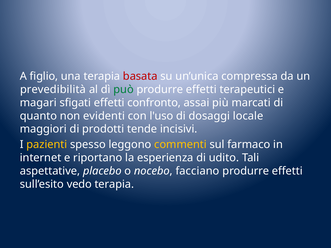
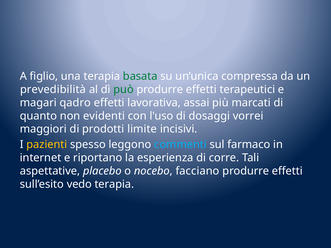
basata colour: red -> green
sfigati: sfigati -> qadro
confronto: confronto -> lavorativa
locale: locale -> vorrei
tende: tende -> limite
commenti colour: yellow -> light blue
udito: udito -> corre
